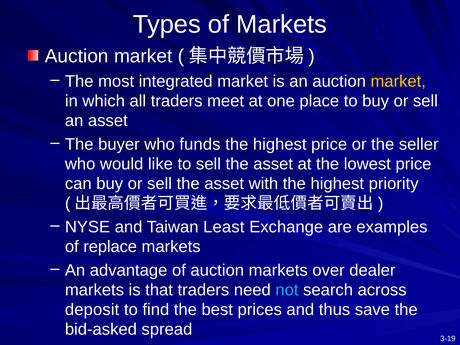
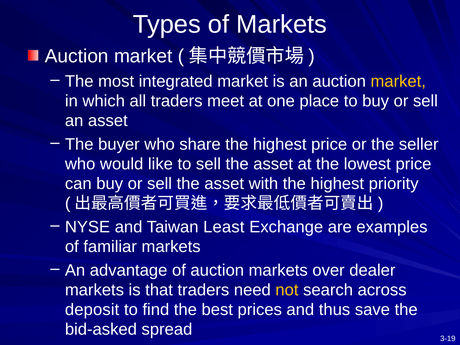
funds: funds -> share
replace: replace -> familiar
not colour: light blue -> yellow
